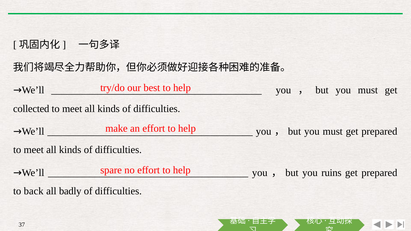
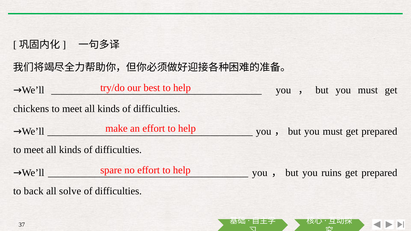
collected: collected -> chickens
badly: badly -> solve
